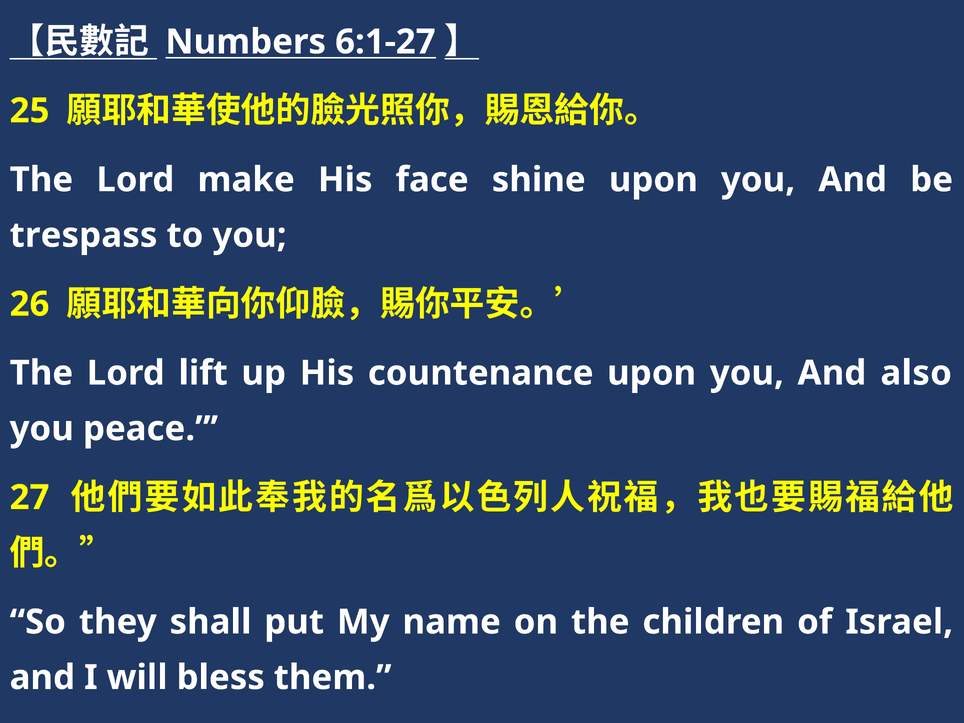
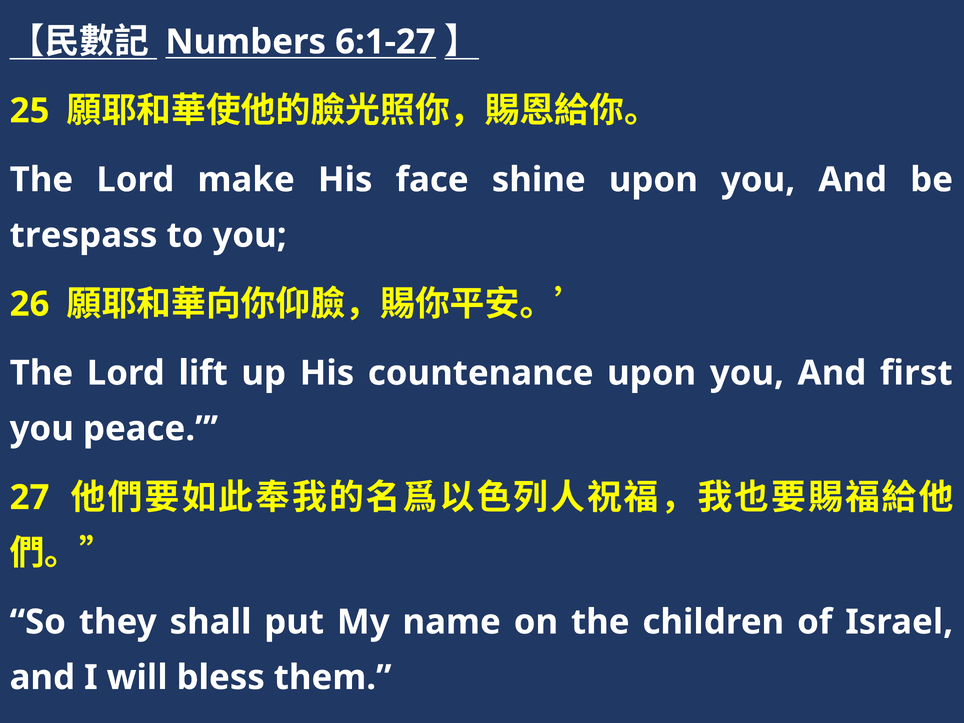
also: also -> first
